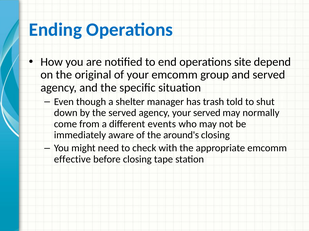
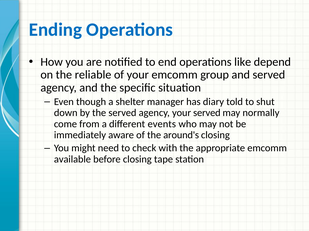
site: site -> like
original: original -> reliable
trash: trash -> diary
effective: effective -> available
